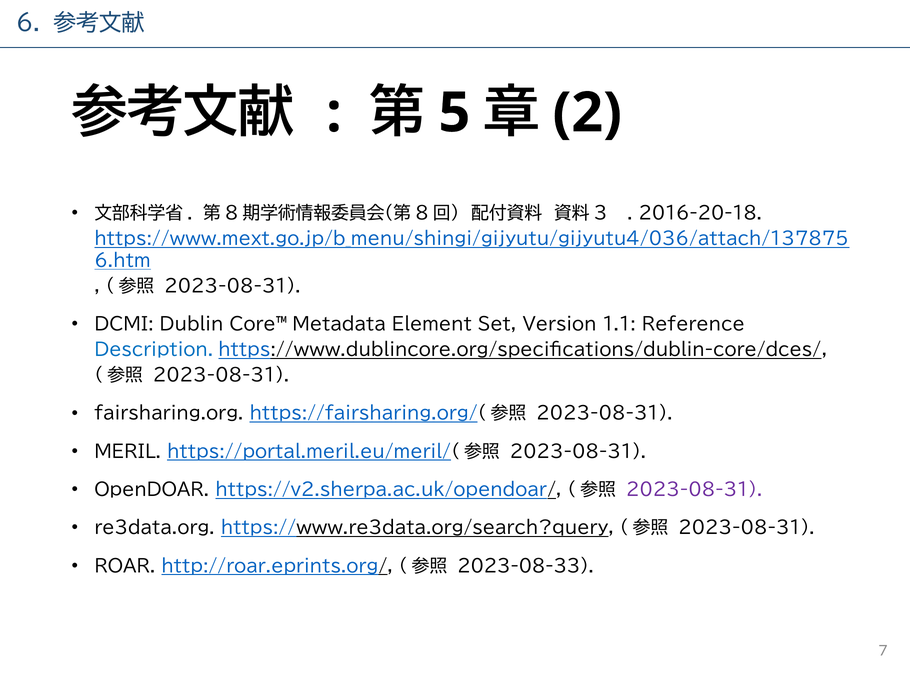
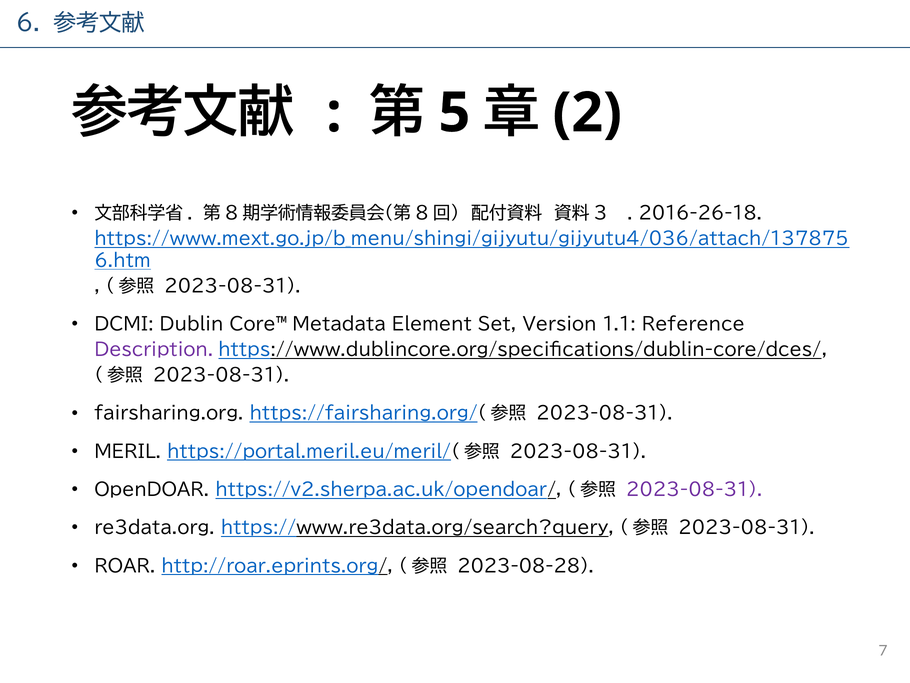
2016-20-18: 2016-20-18 -> 2016-26-18
Description colour: blue -> purple
2023-08-33: 2023-08-33 -> 2023-08-28
